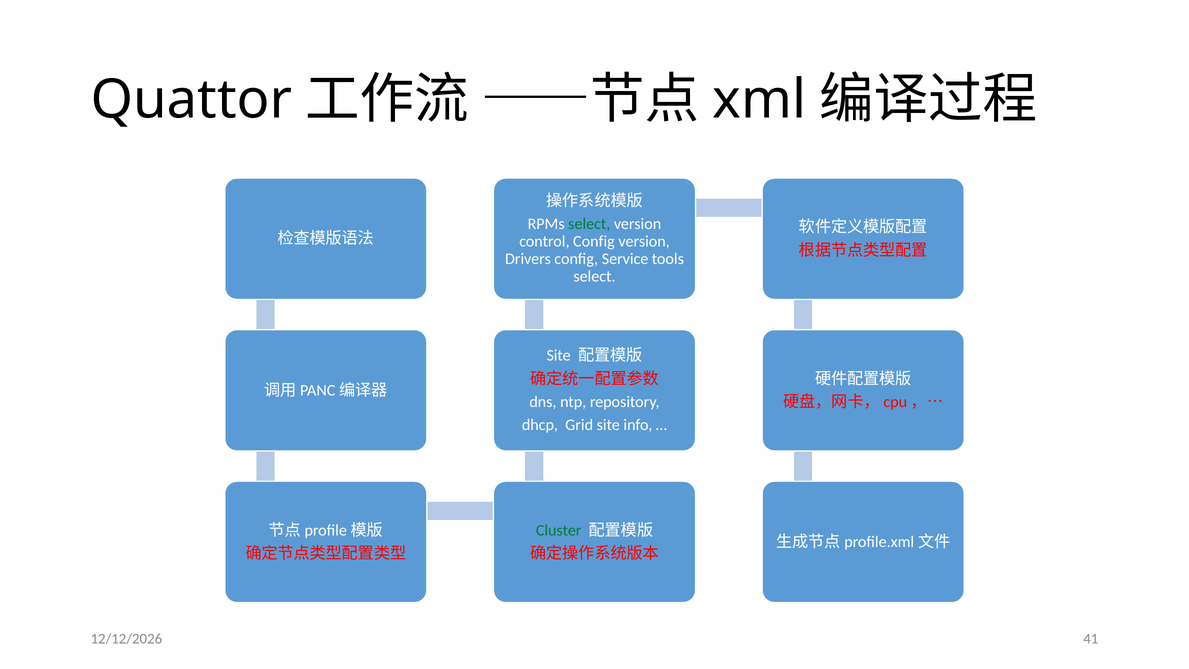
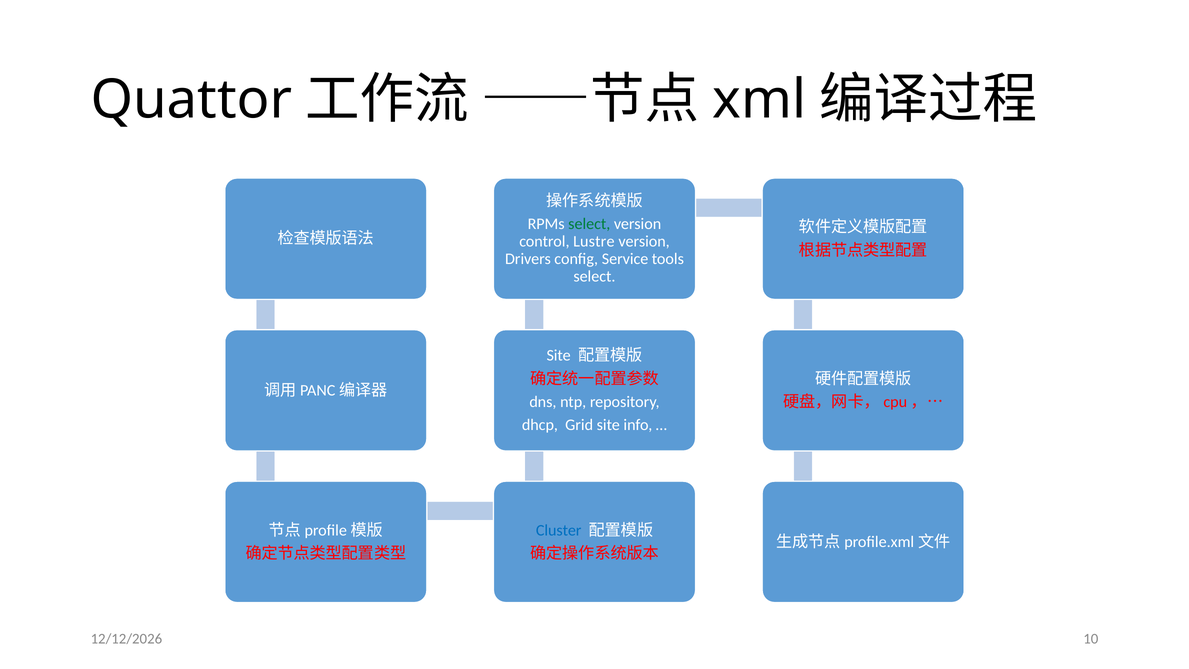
control Config: Config -> Lustre
Cluster colour: green -> blue
41: 41 -> 10
